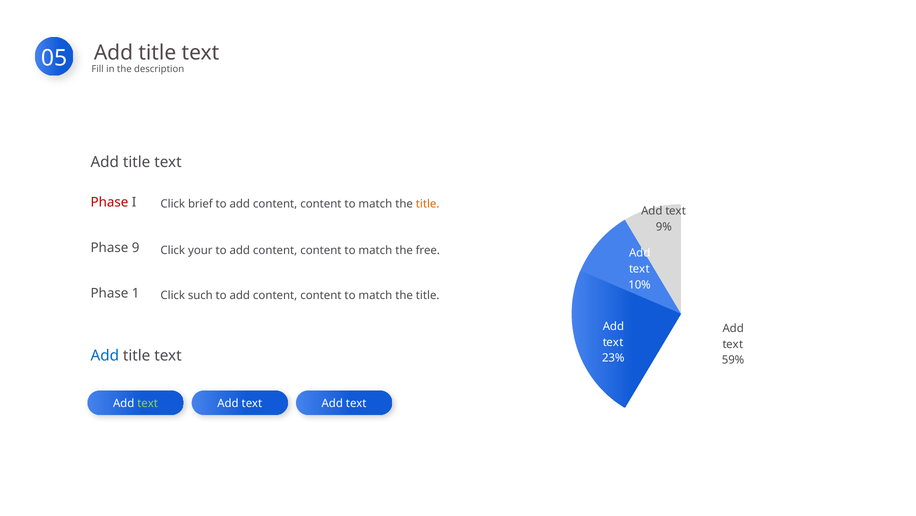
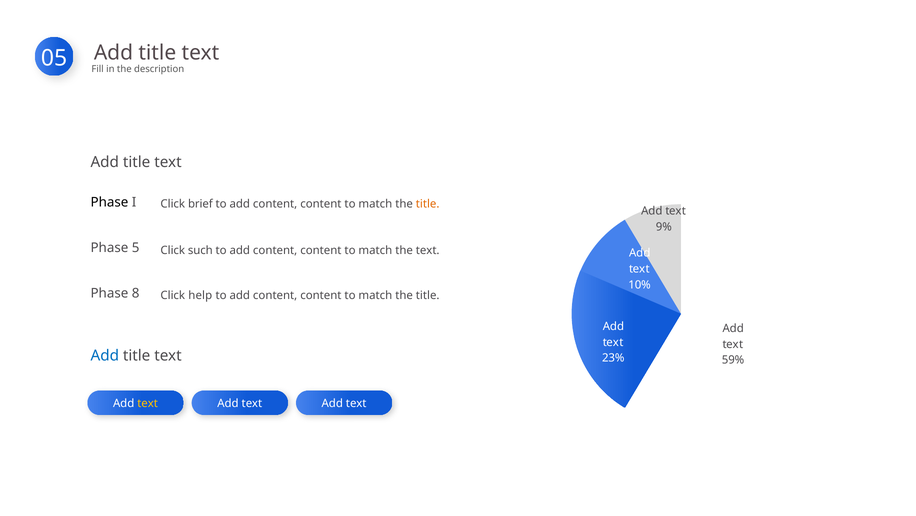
Phase at (109, 202) colour: red -> black
9: 9 -> 5
your: your -> such
the free: free -> text
1: 1 -> 8
such: such -> help
text at (148, 403) colour: light green -> yellow
